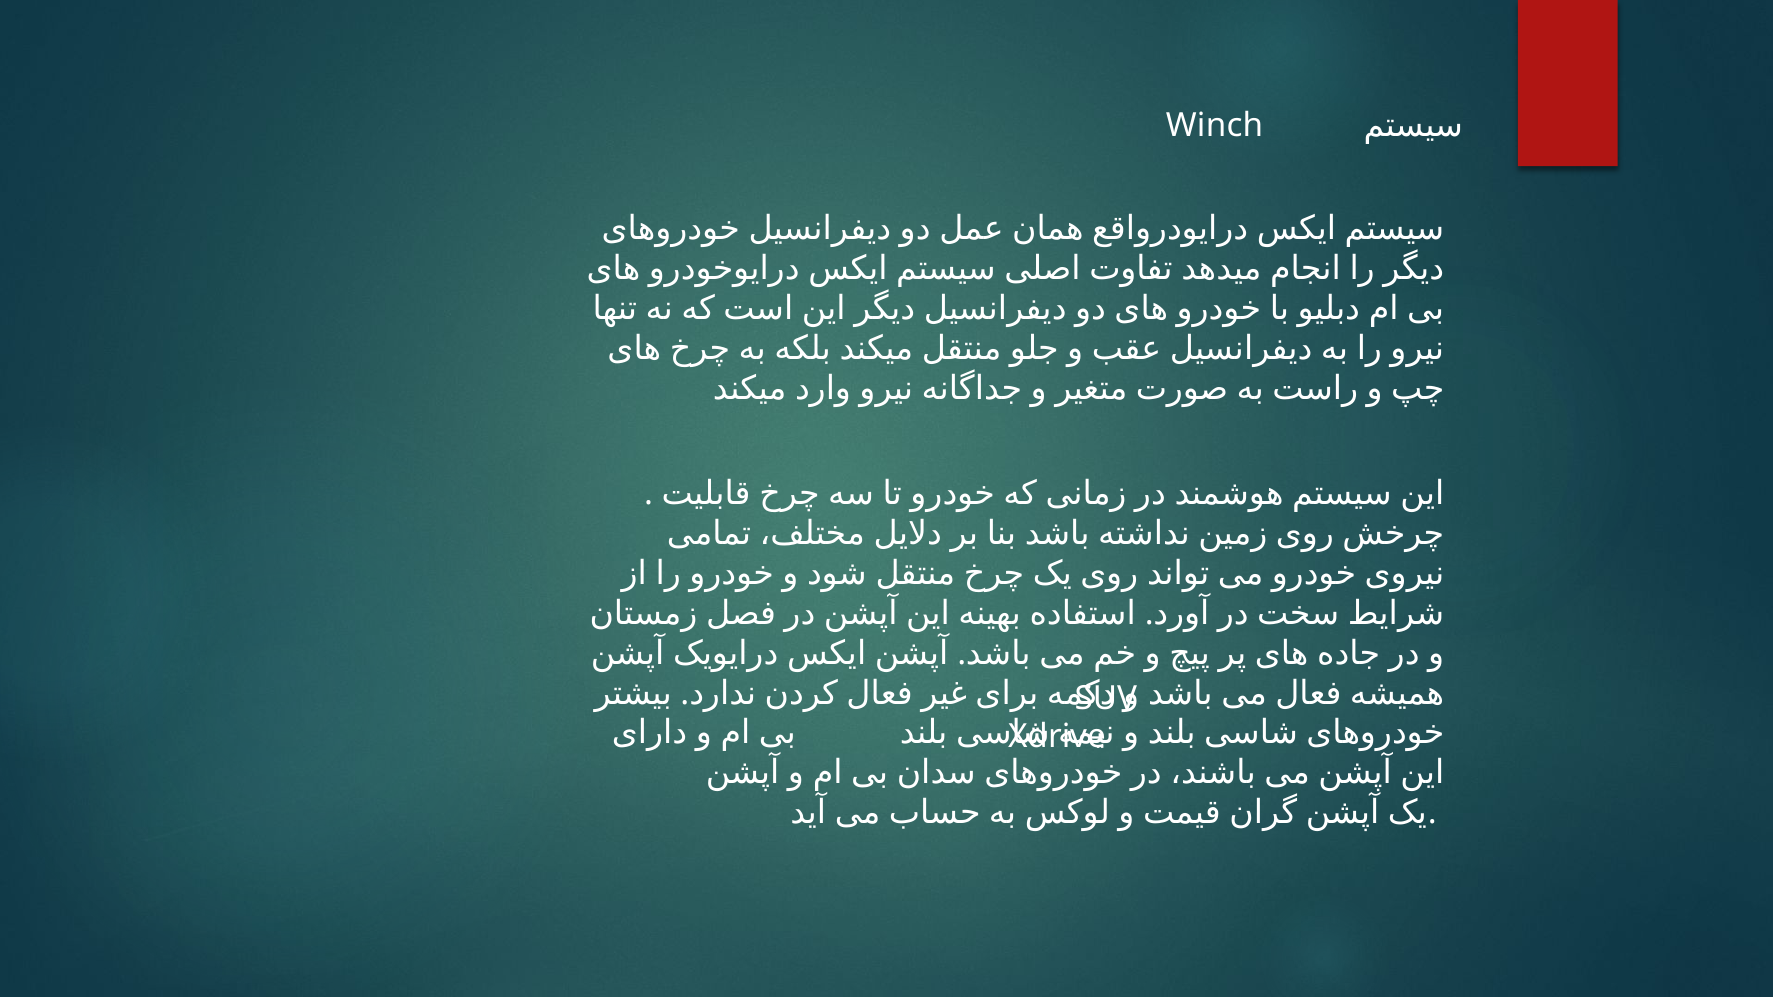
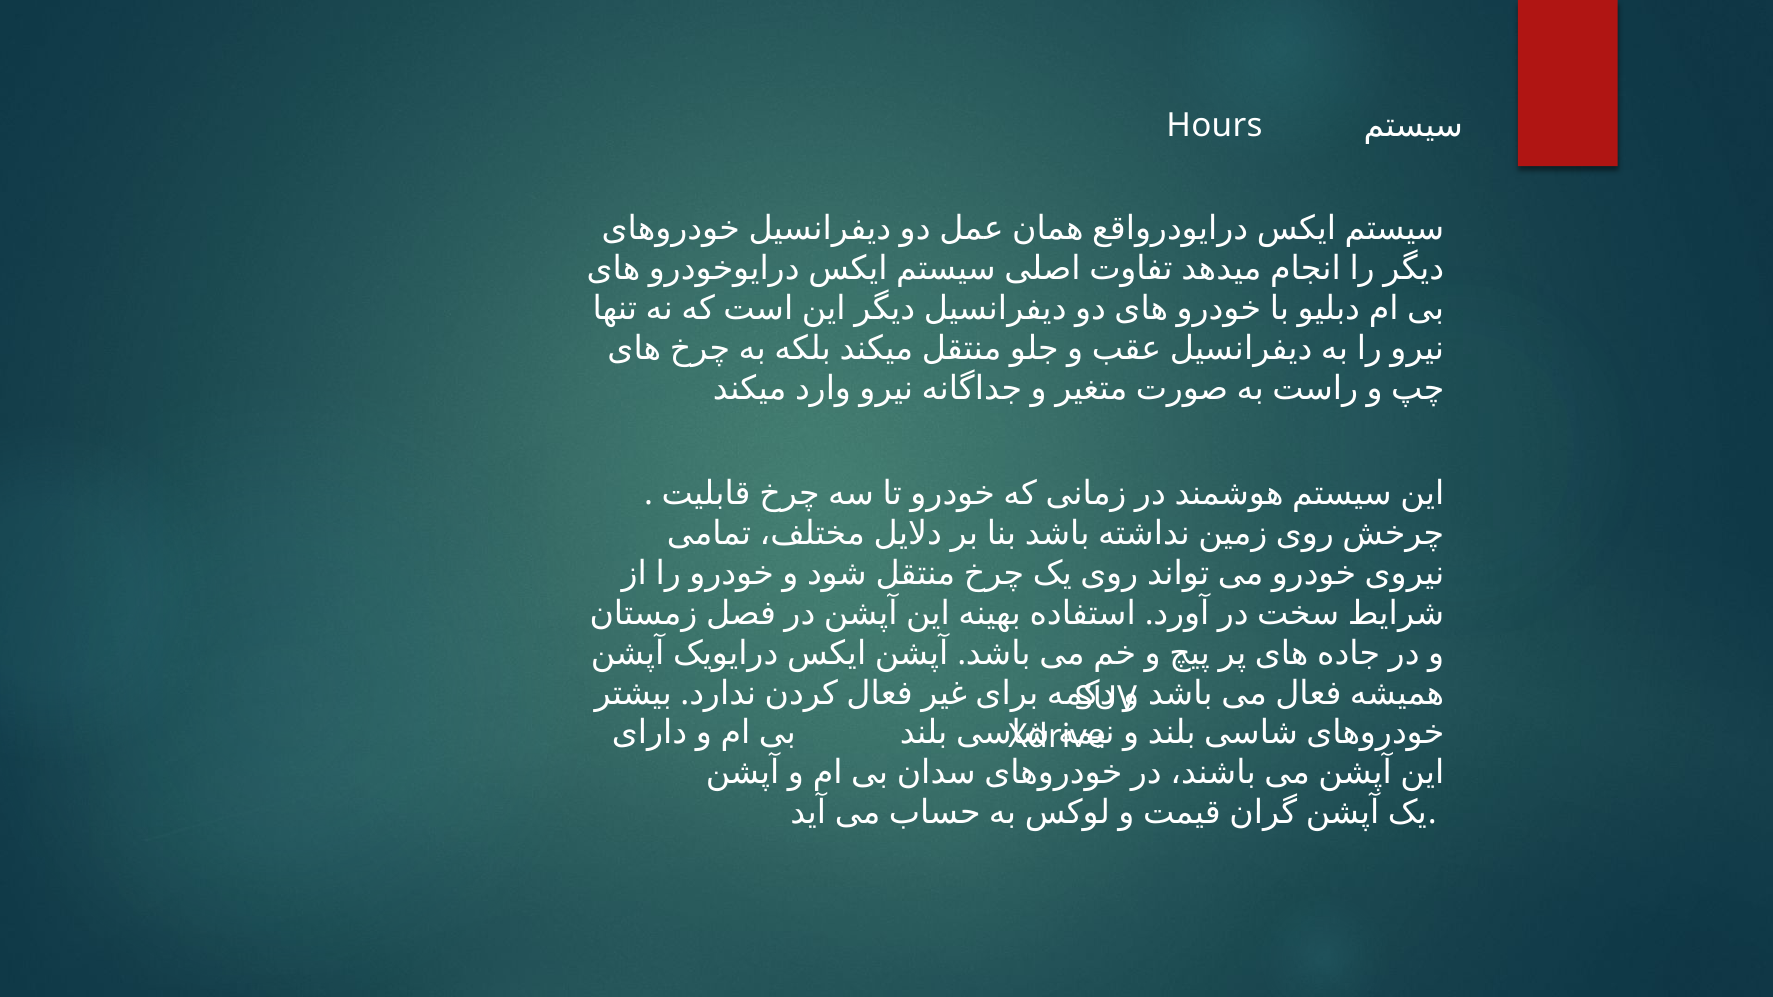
Winch: Winch -> Hours
